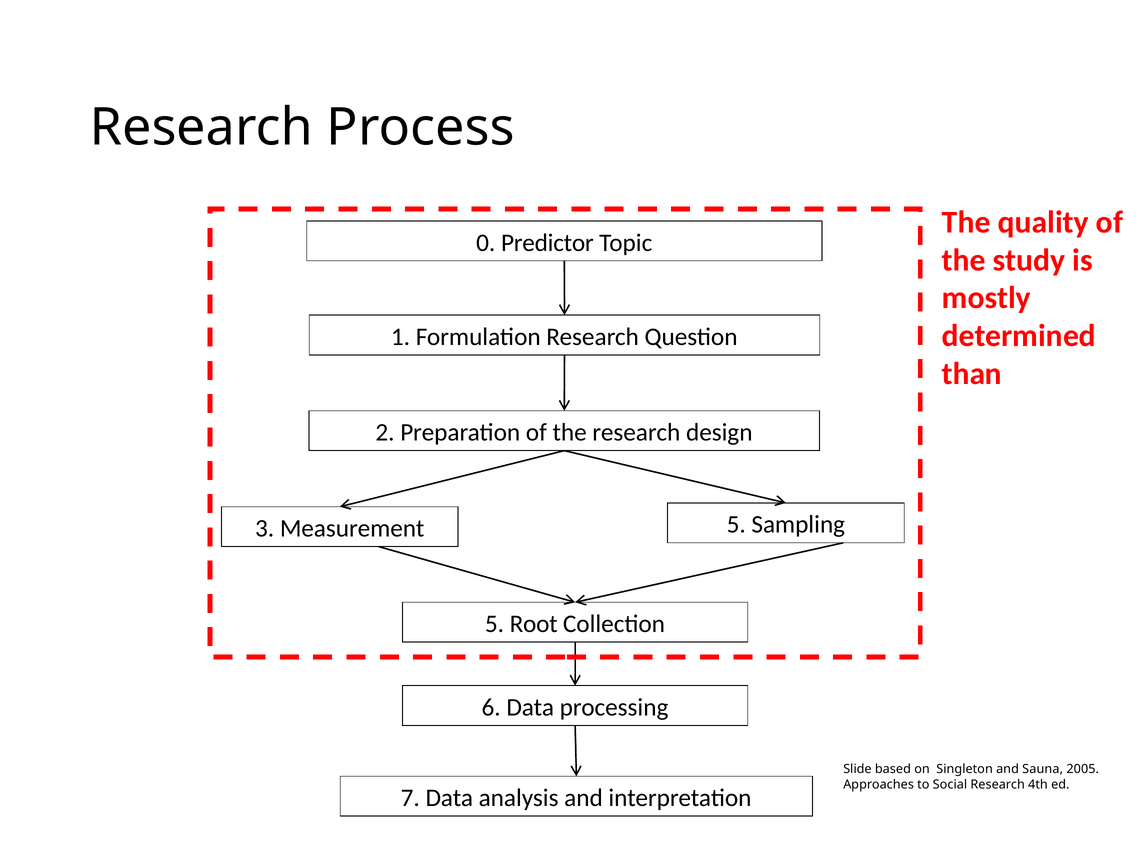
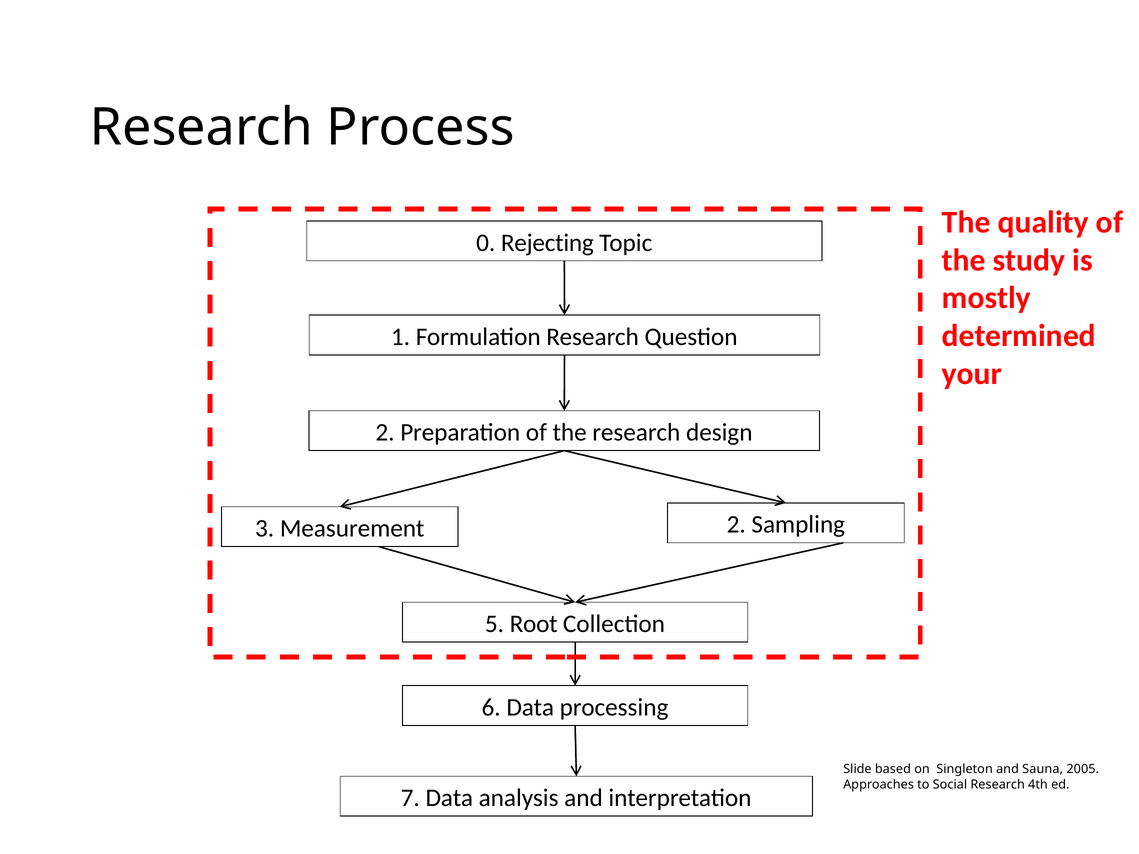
Predictor: Predictor -> Rejecting
than: than -> your
Measurement 5: 5 -> 2
